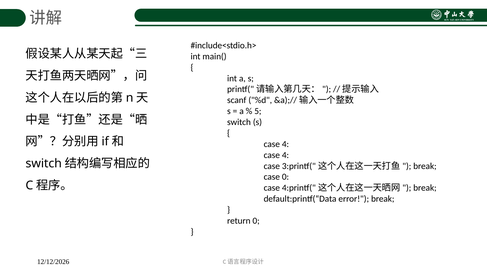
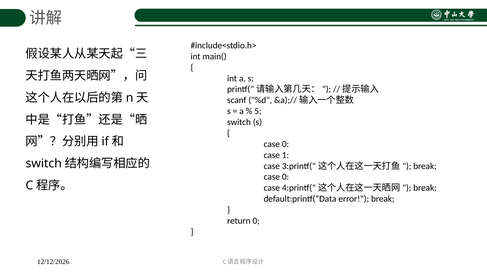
4 at (285, 144): 4 -> 0
4 at (285, 155): 4 -> 1
